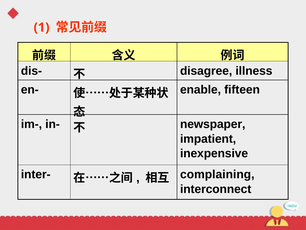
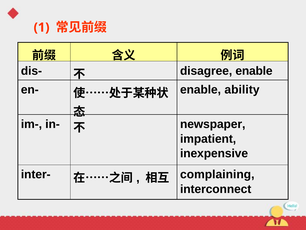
disagree illness: illness -> enable
fifteen: fifteen -> ability
